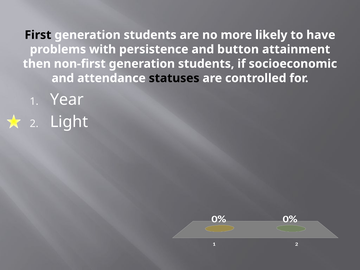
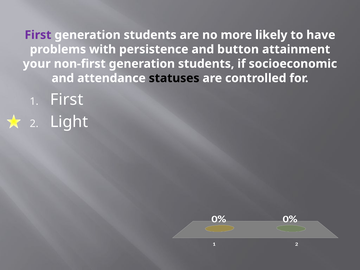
First at (38, 35) colour: black -> purple
then: then -> your
Year at (67, 99): Year -> First
